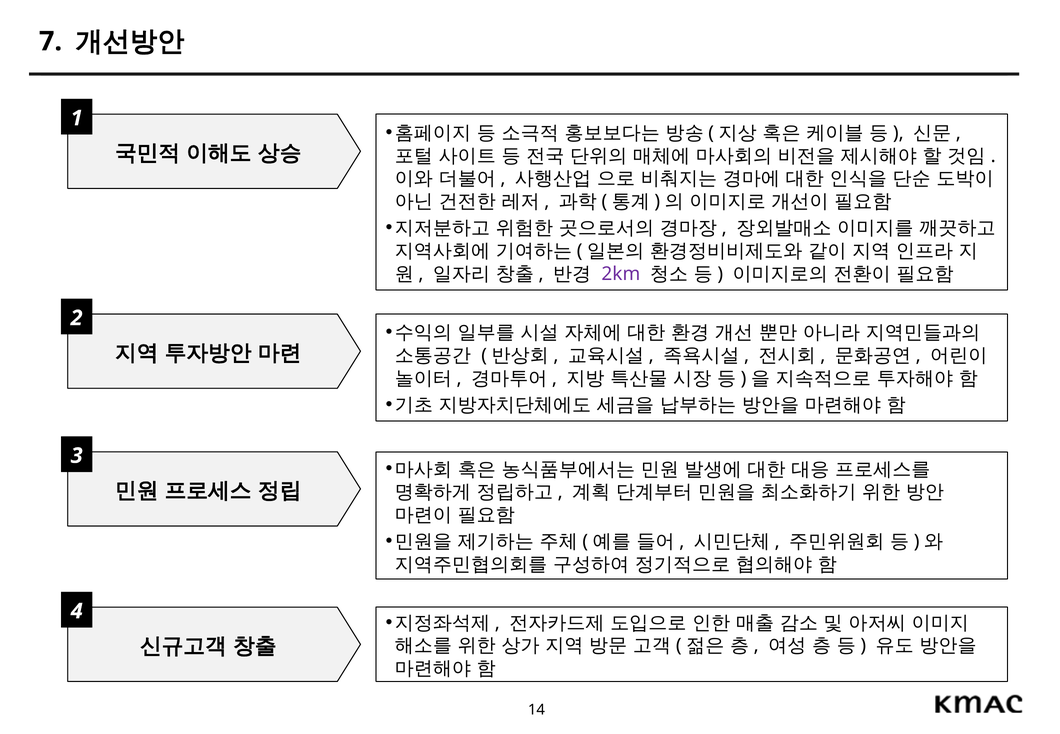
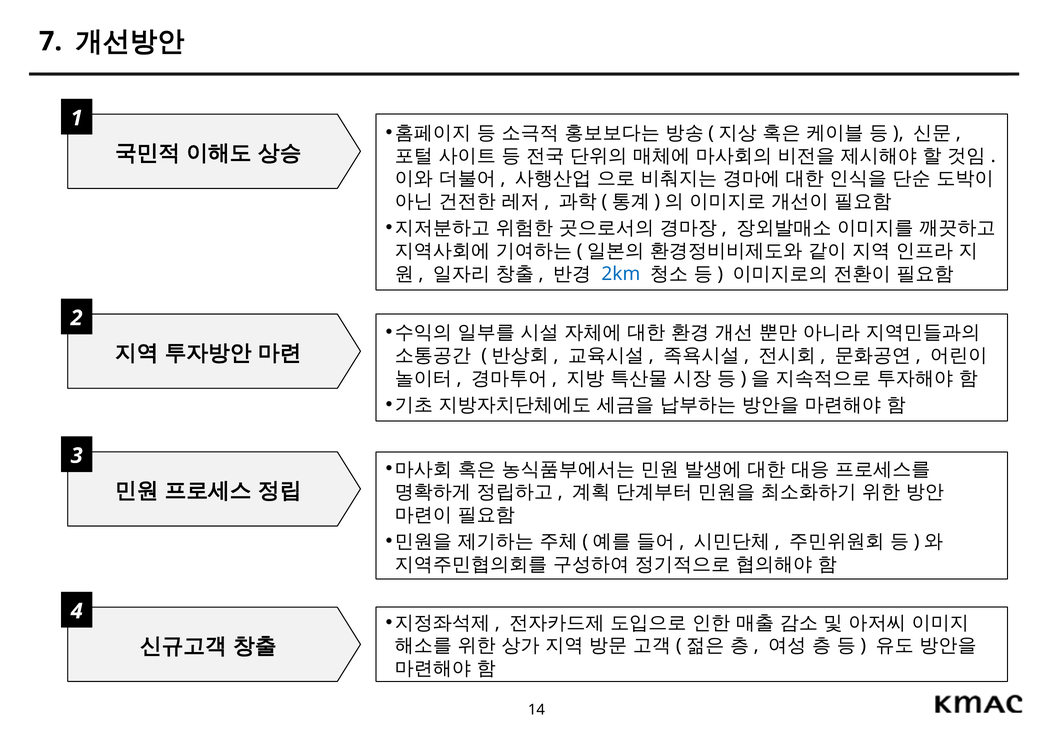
2km colour: purple -> blue
